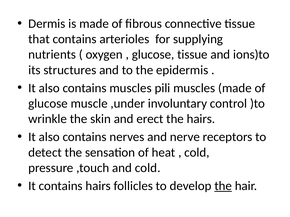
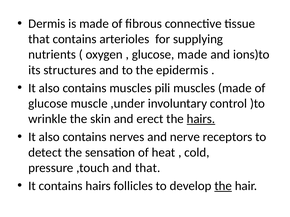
glucose tissue: tissue -> made
hairs at (201, 119) underline: none -> present
and cold: cold -> that
